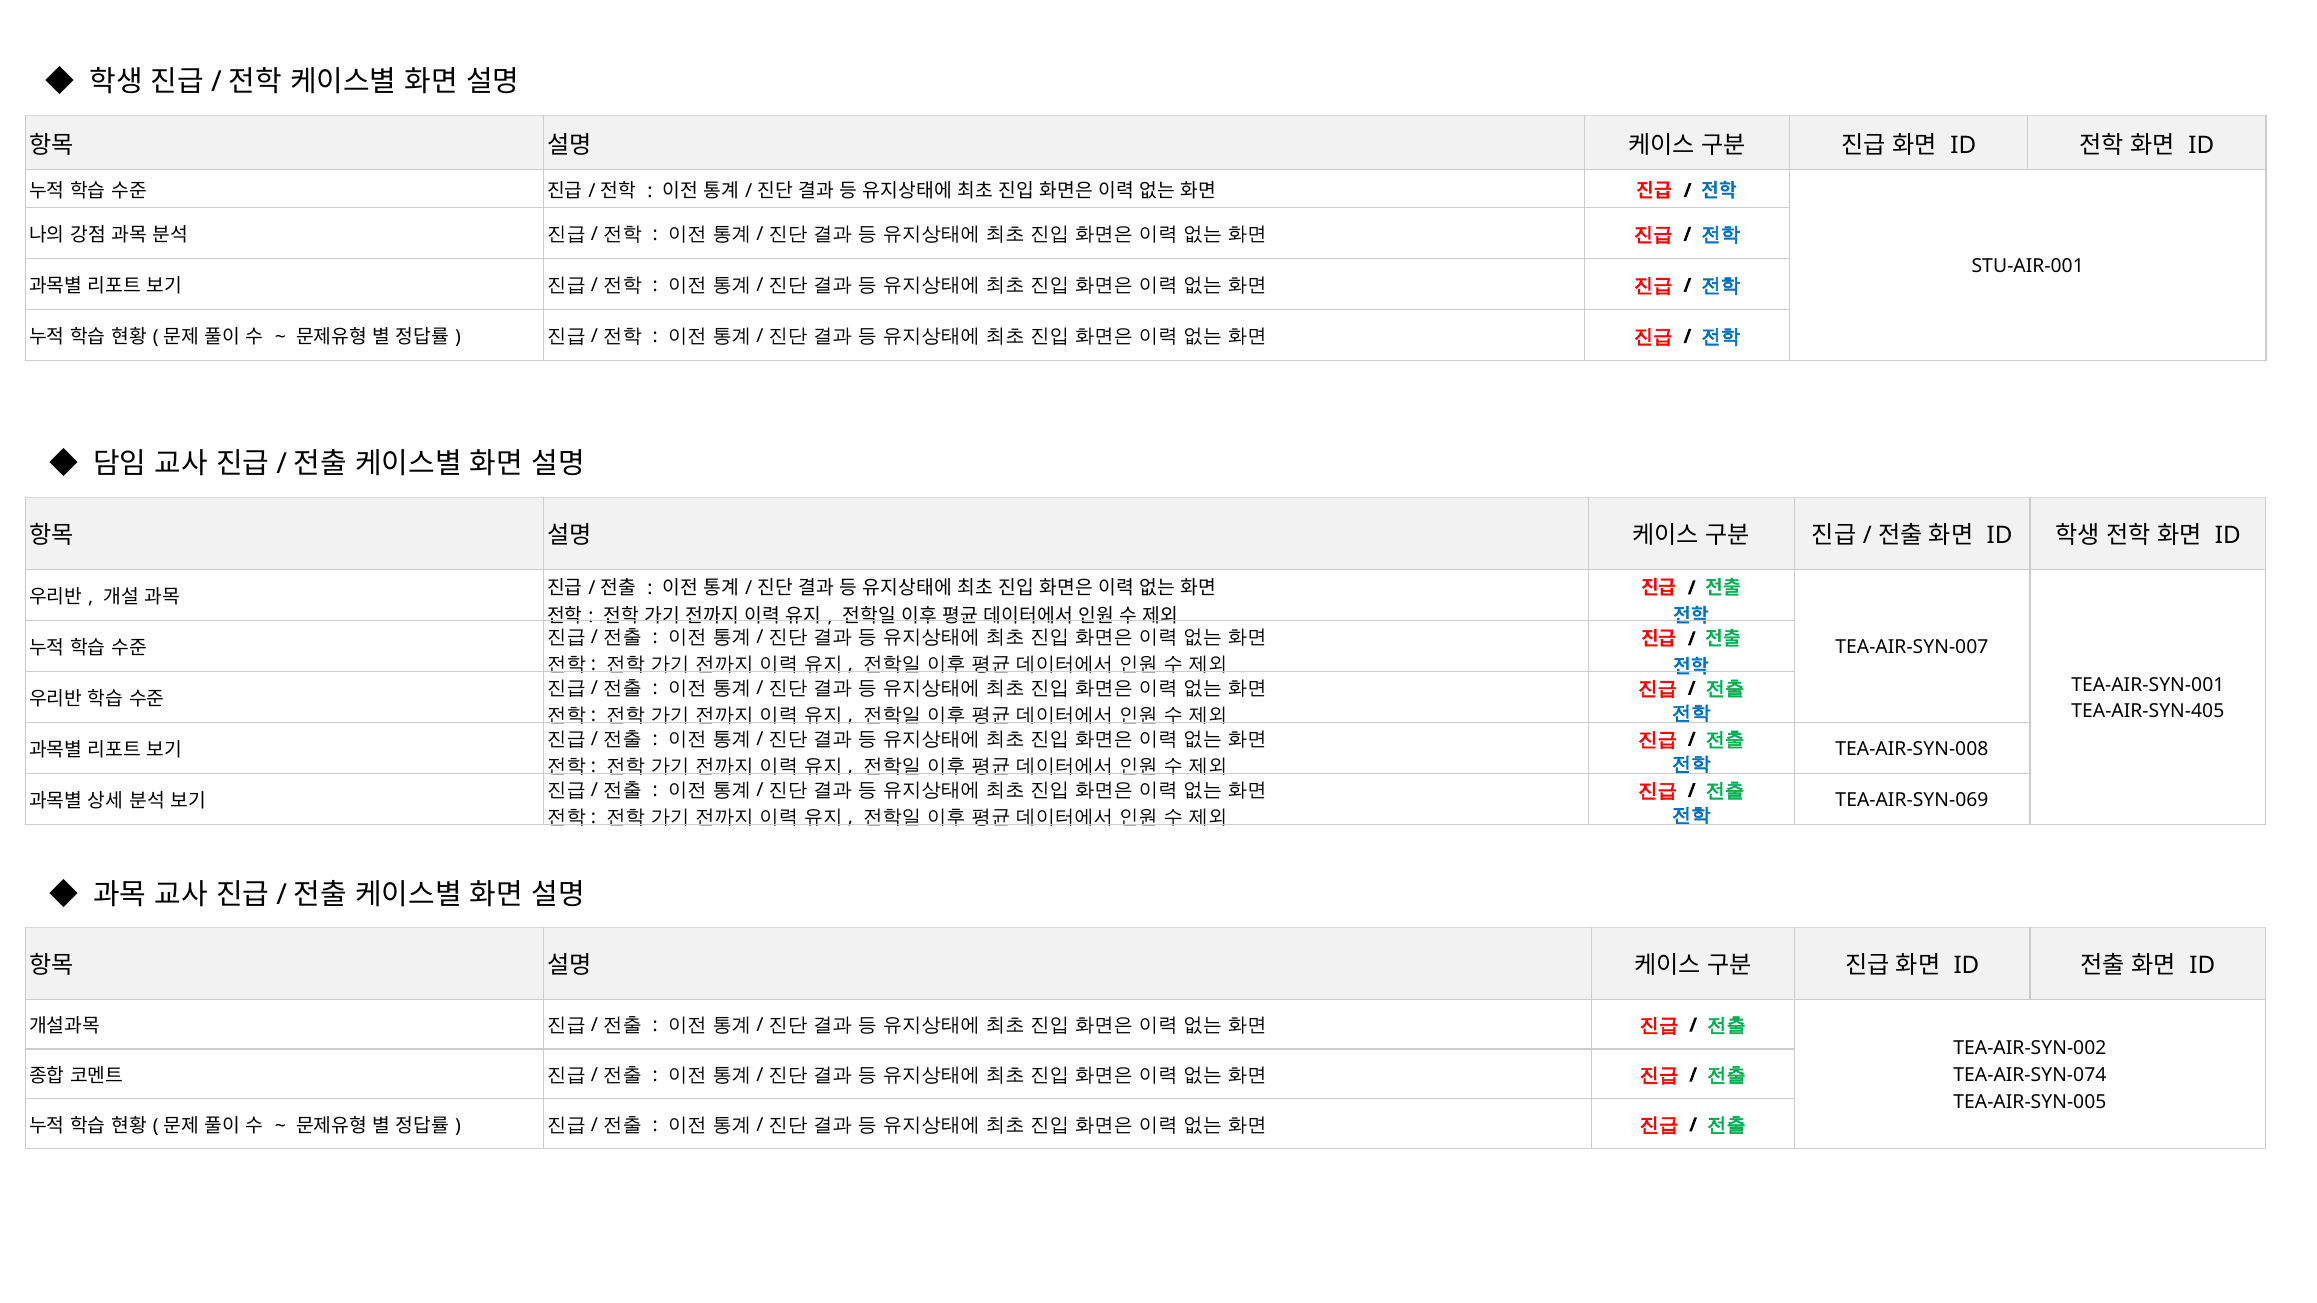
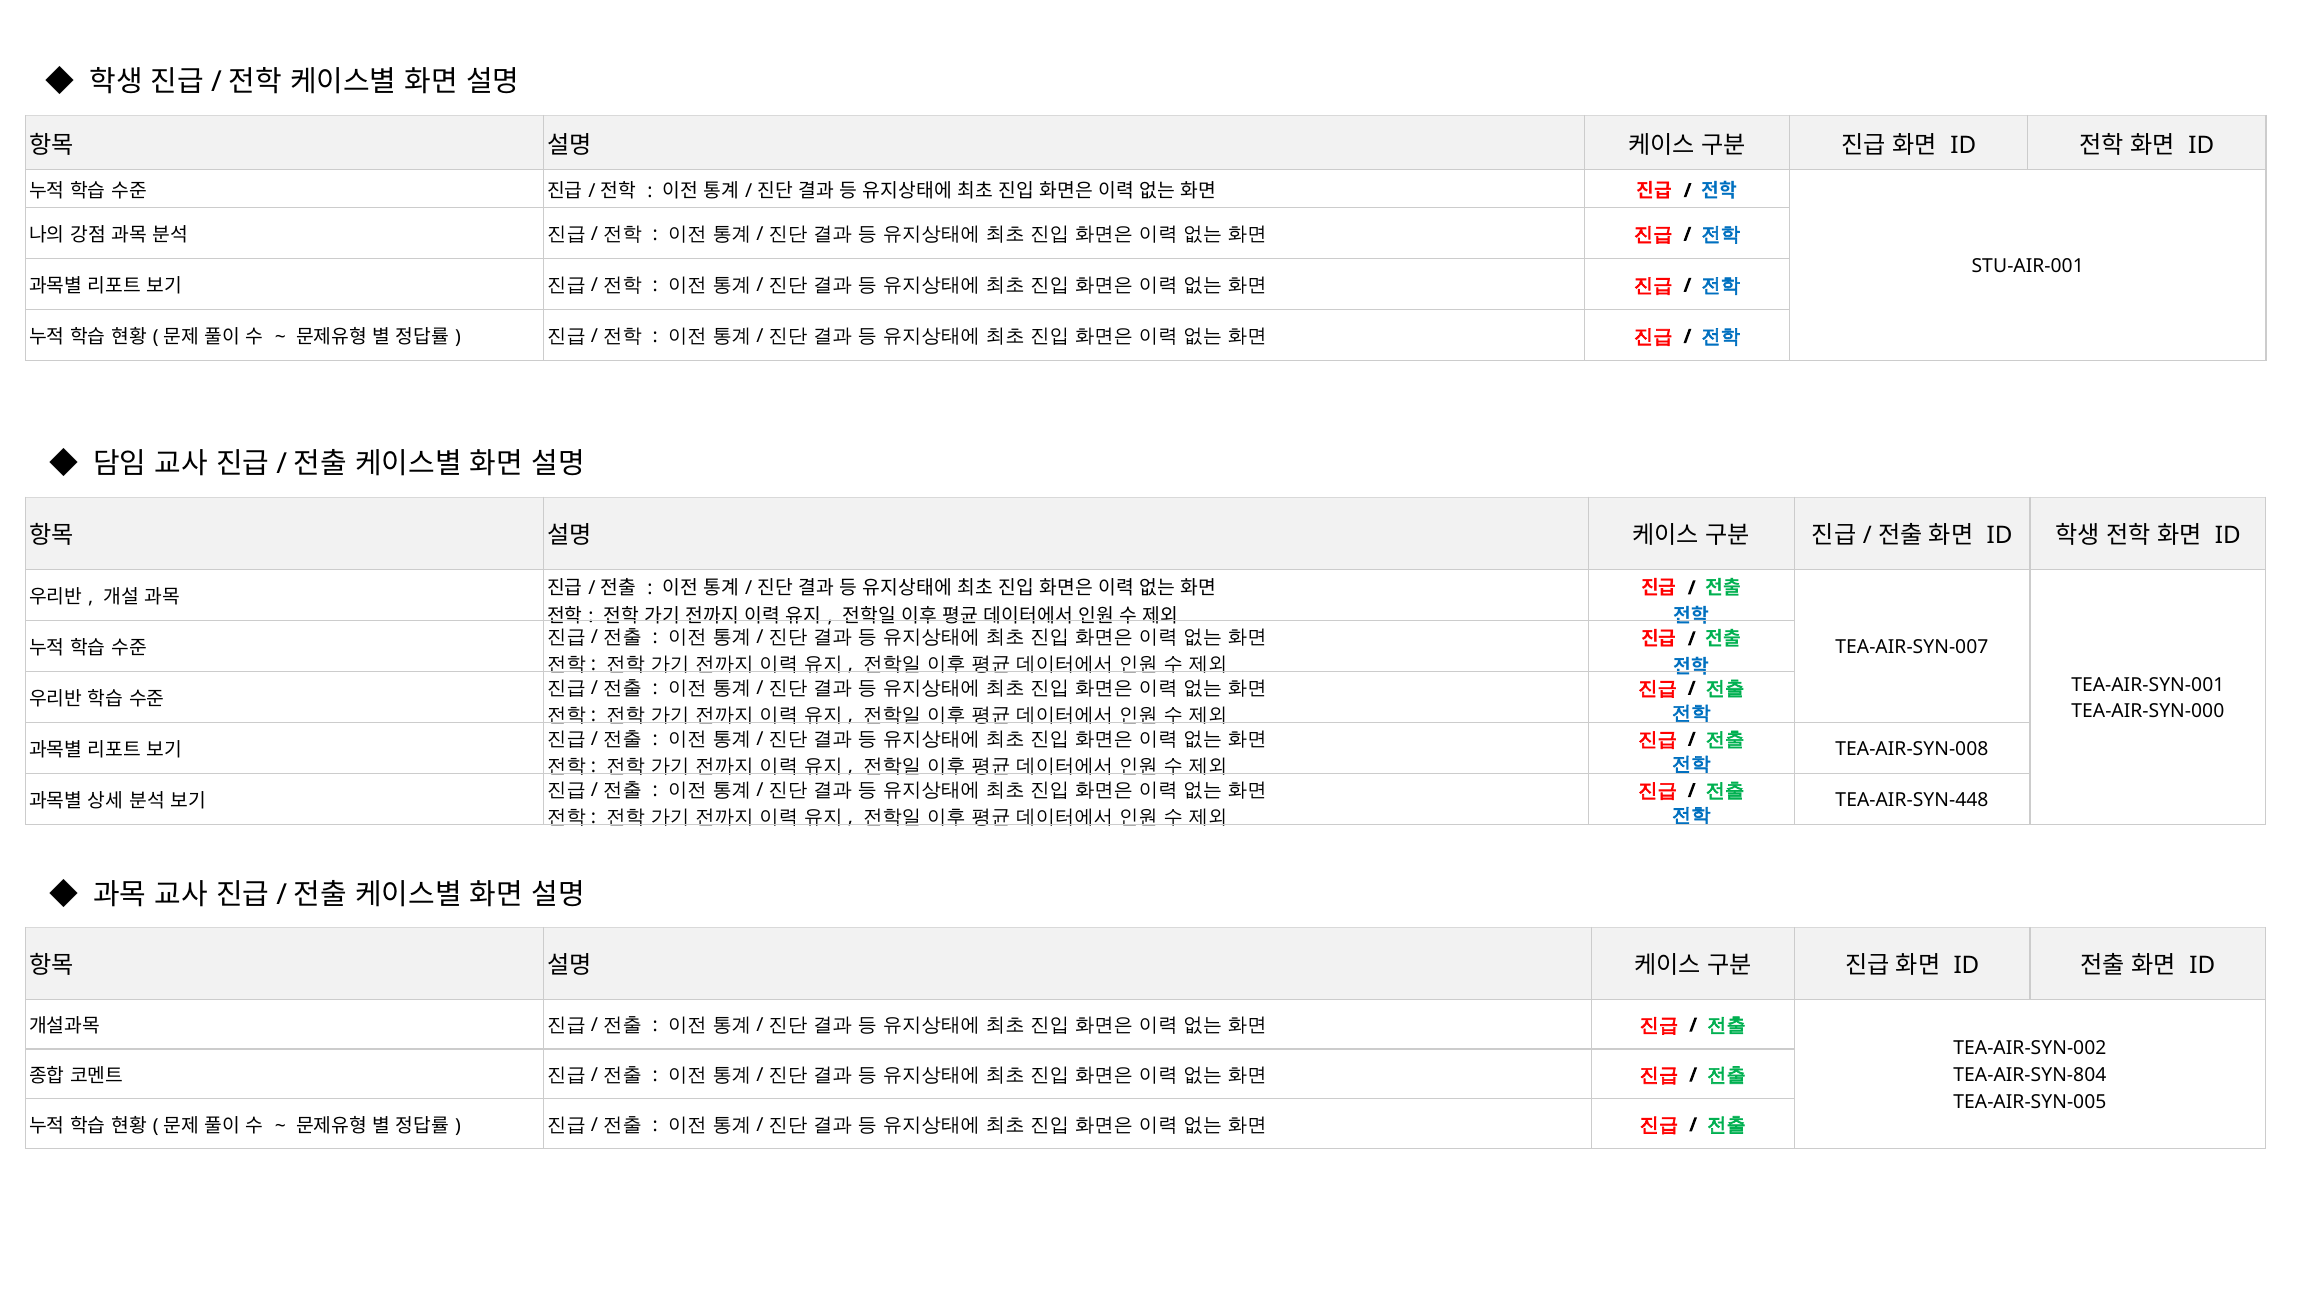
TEA-AIR-SYN-405: TEA-AIR-SYN-405 -> TEA-AIR-SYN-000
TEA-AIR-SYN-069: TEA-AIR-SYN-069 -> TEA-AIR-SYN-448
TEA-AIR-SYN-074: TEA-AIR-SYN-074 -> TEA-AIR-SYN-804
